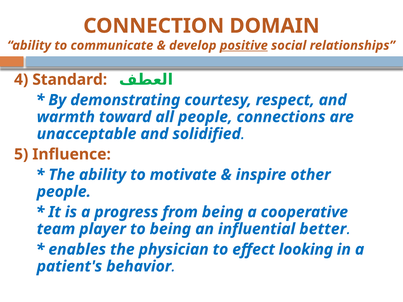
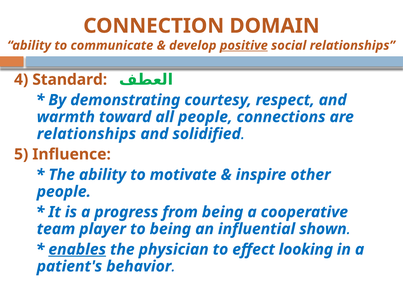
unacceptable at (87, 134): unacceptable -> relationships
better: better -> shown
enables underline: none -> present
